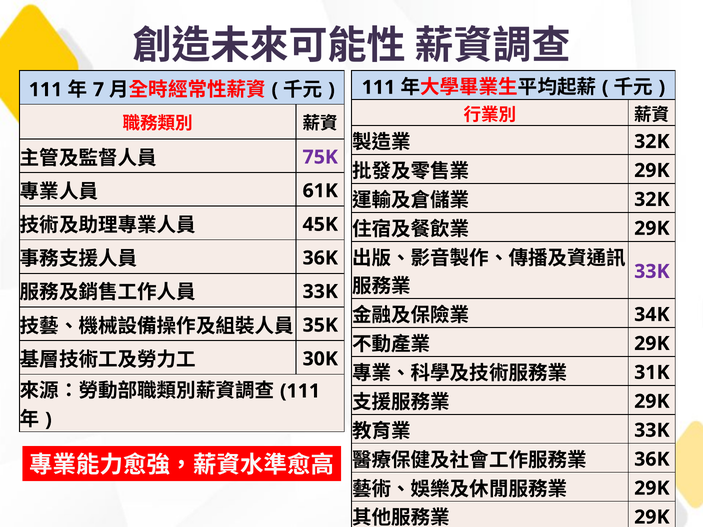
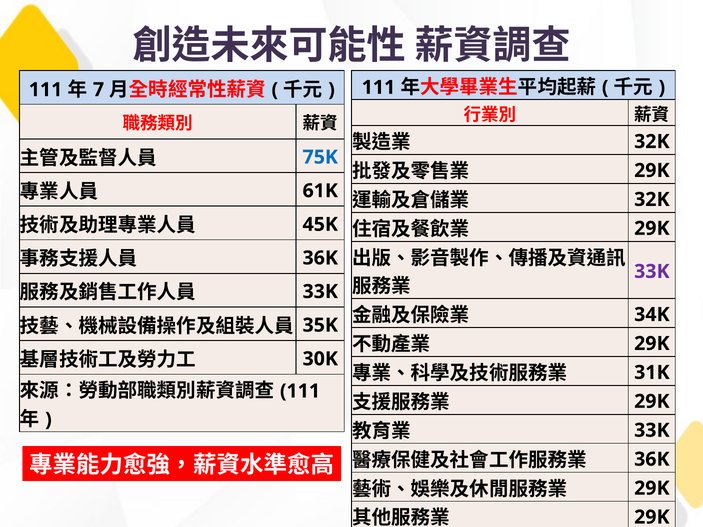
75K colour: purple -> blue
